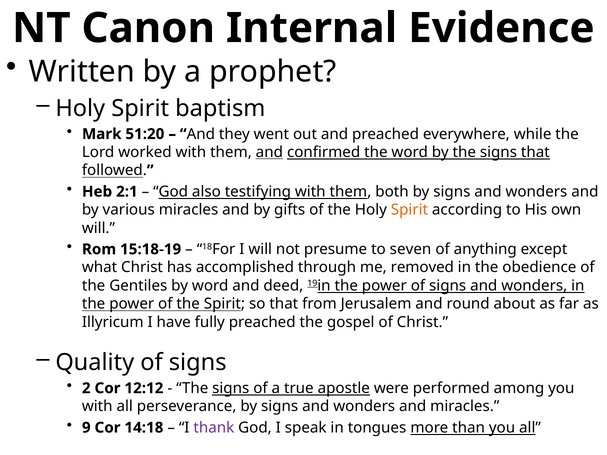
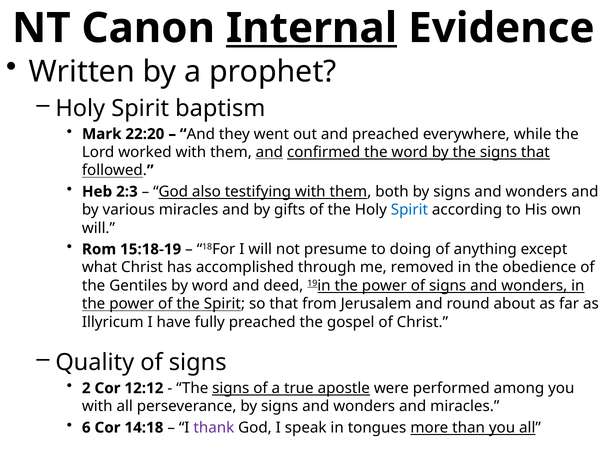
Internal underline: none -> present
51:20: 51:20 -> 22:20
2:1: 2:1 -> 2:3
Spirit at (409, 210) colour: orange -> blue
seven: seven -> doing
9: 9 -> 6
